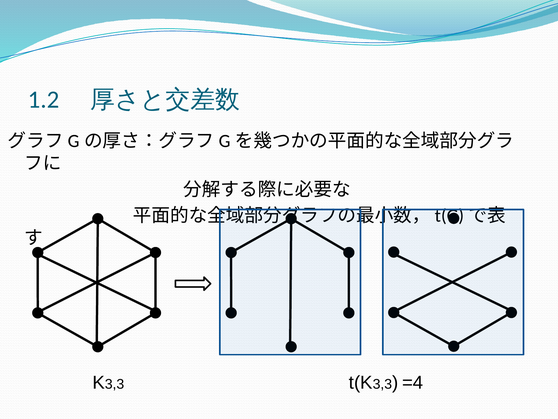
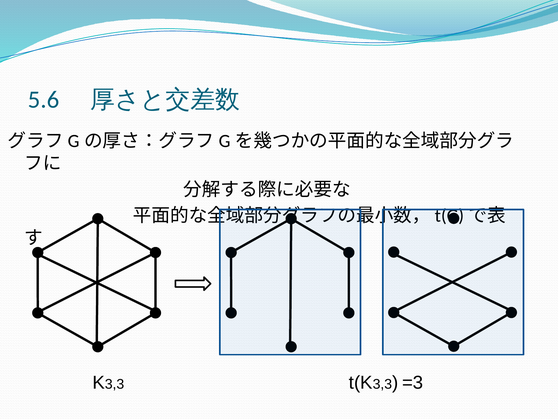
1.2: 1.2 -> 5.6
=4: =4 -> =3
